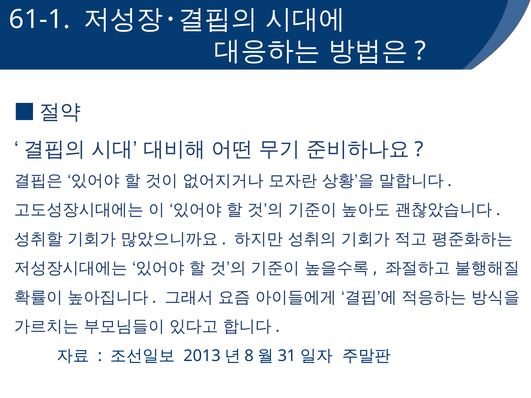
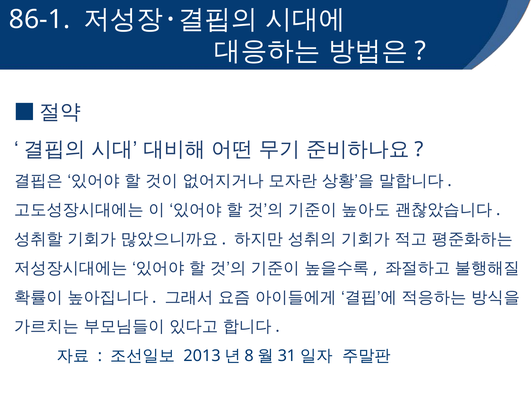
61-1: 61-1 -> 86-1
